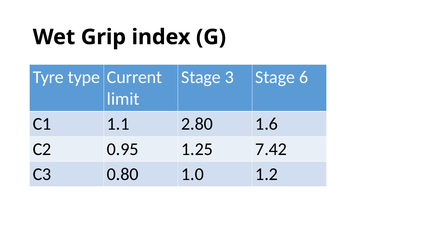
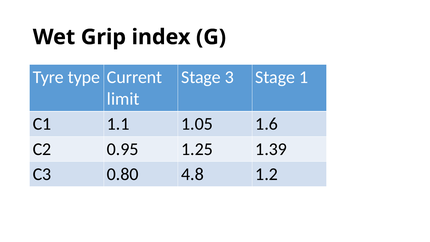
6: 6 -> 1
2.80: 2.80 -> 1.05
7.42: 7.42 -> 1.39
1.0: 1.0 -> 4.8
